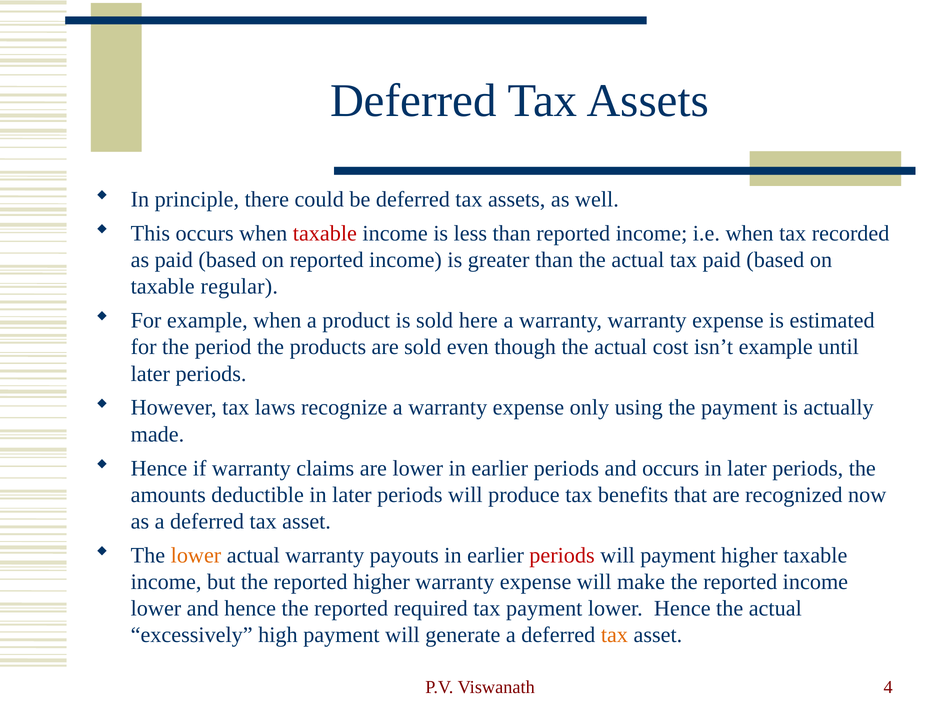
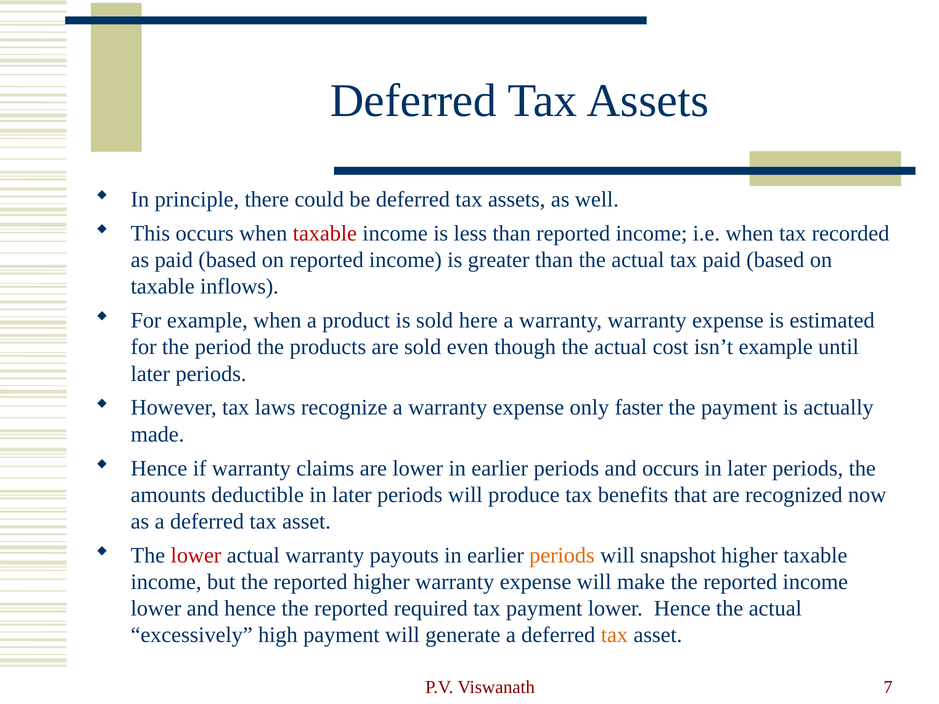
regular: regular -> inflows
using: using -> faster
lower at (196, 556) colour: orange -> red
periods at (562, 556) colour: red -> orange
will payment: payment -> snapshot
4: 4 -> 7
